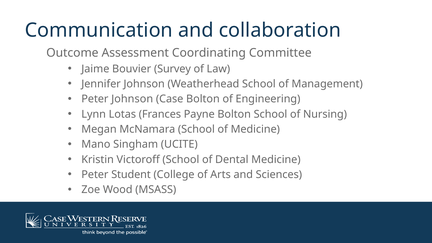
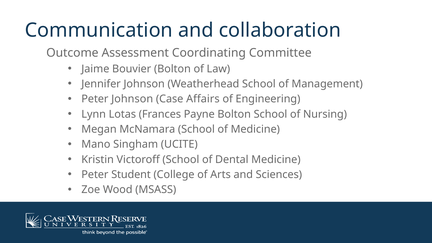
Bouvier Survey: Survey -> Bolton
Case Bolton: Bolton -> Affairs
